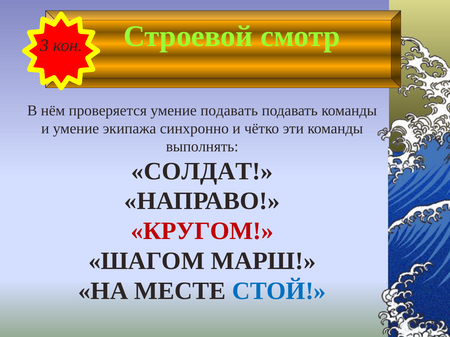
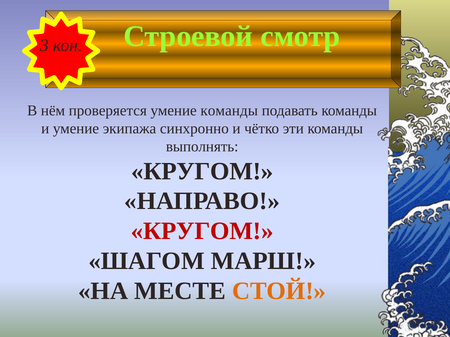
умение подавать: подавать -> команды
СОЛДАТ at (202, 171): СОЛДАТ -> КРУГОМ
СТОЙ colour: blue -> orange
